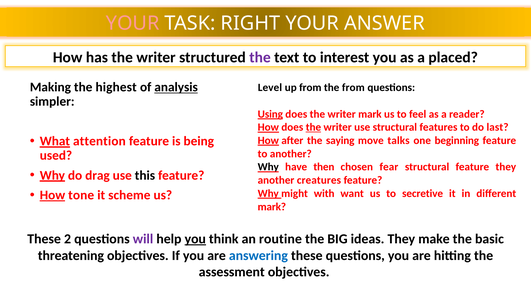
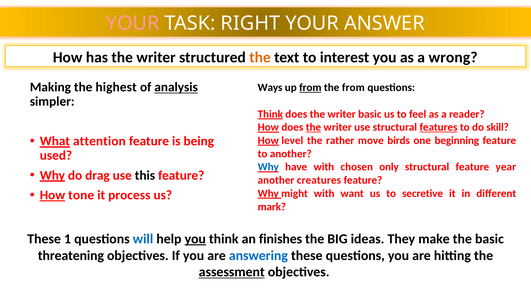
the at (260, 57) colour: purple -> orange
placed: placed -> wrong
Level: Level -> Ways
from at (310, 88) underline: none -> present
Using at (270, 114): Using -> Think
writer mark: mark -> basic
features underline: none -> present
last: last -> skill
after: after -> level
saying: saying -> rather
talks: talks -> birds
Why at (268, 167) colour: black -> blue
have then: then -> with
fear: fear -> only
feature they: they -> year
scheme: scheme -> process
2: 2 -> 1
will colour: purple -> blue
routine: routine -> finishes
assessment underline: none -> present
